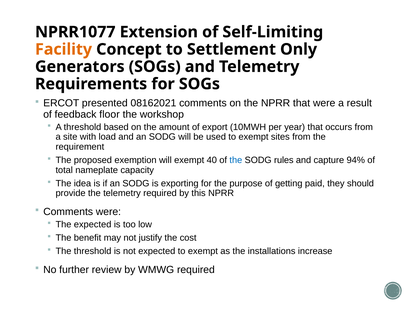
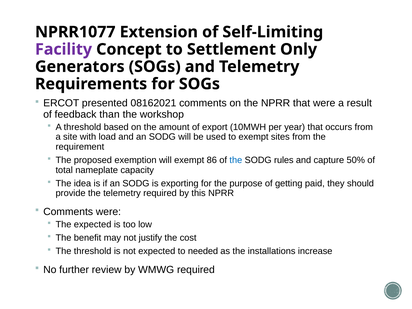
Facility colour: orange -> purple
floor: floor -> than
40: 40 -> 86
94%: 94% -> 50%
expected to exempt: exempt -> needed
